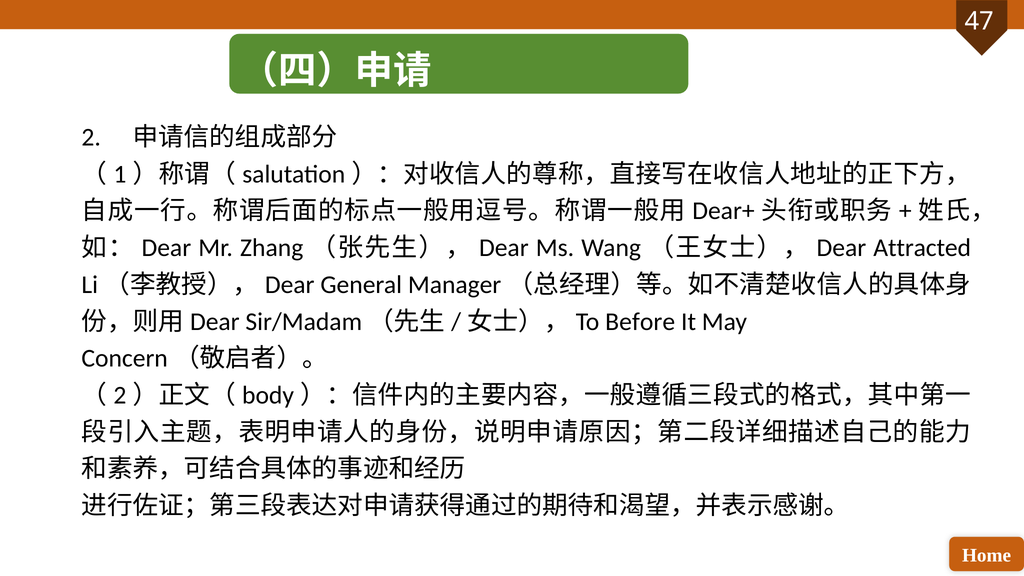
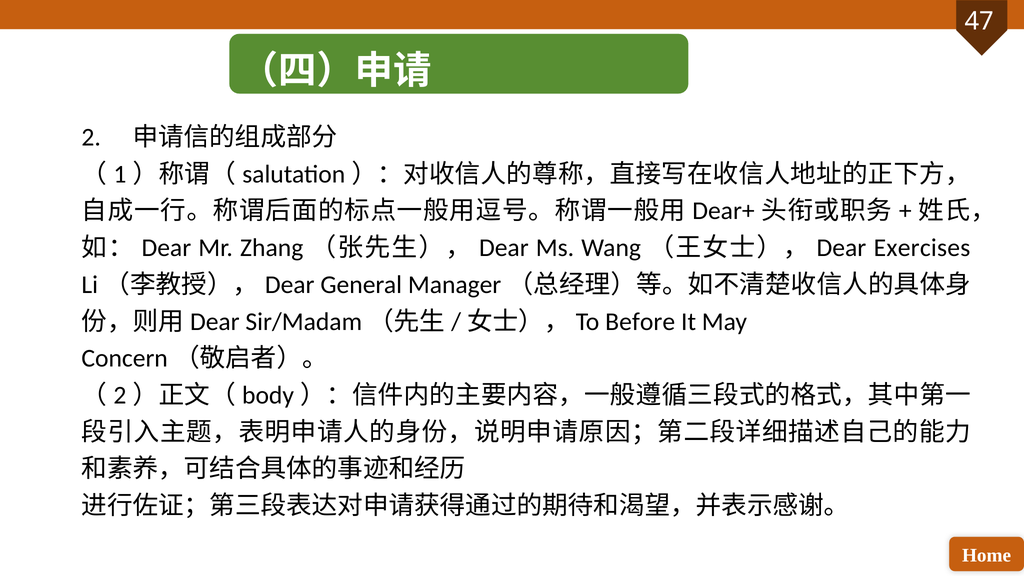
Attracted: Attracted -> Exercises
